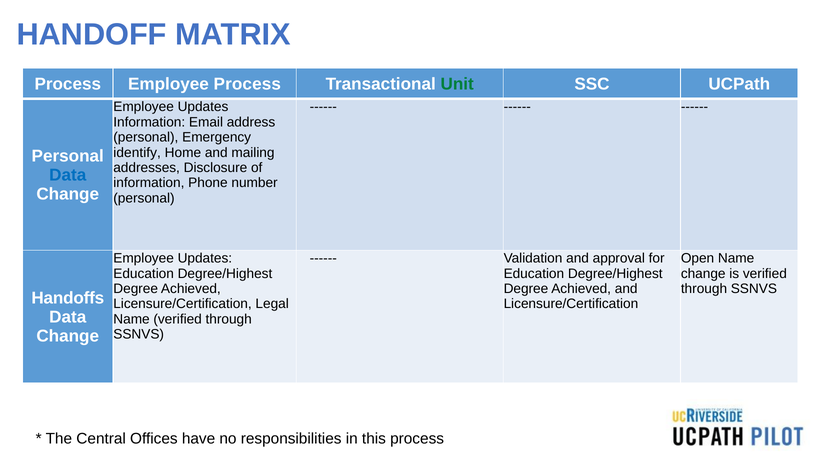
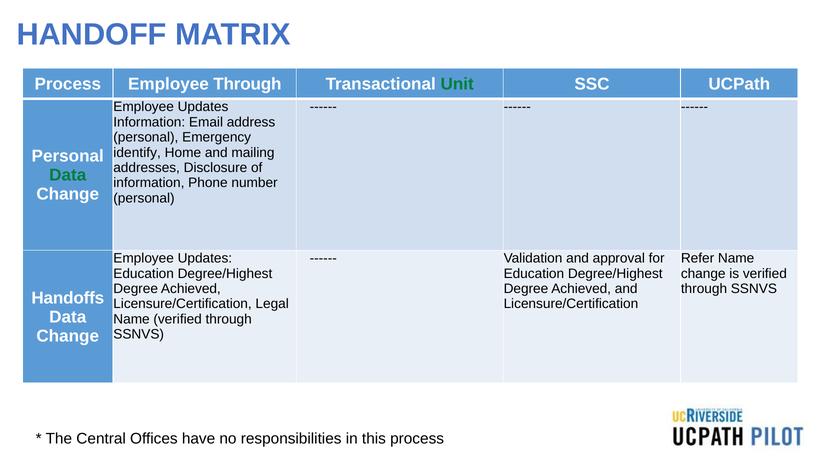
Employee Process: Process -> Through
Data at (68, 175) colour: blue -> green
Open: Open -> Refer
